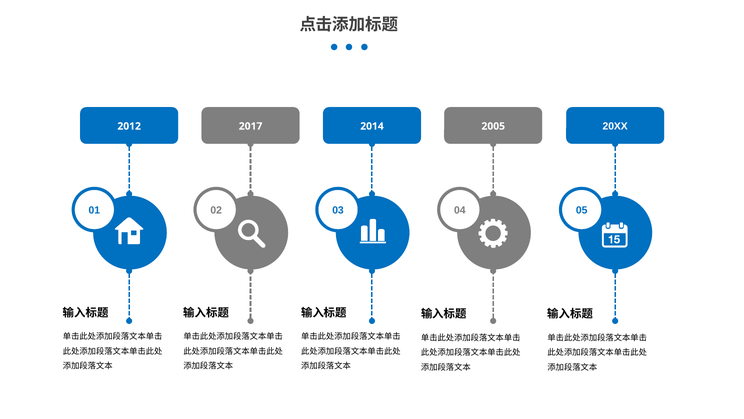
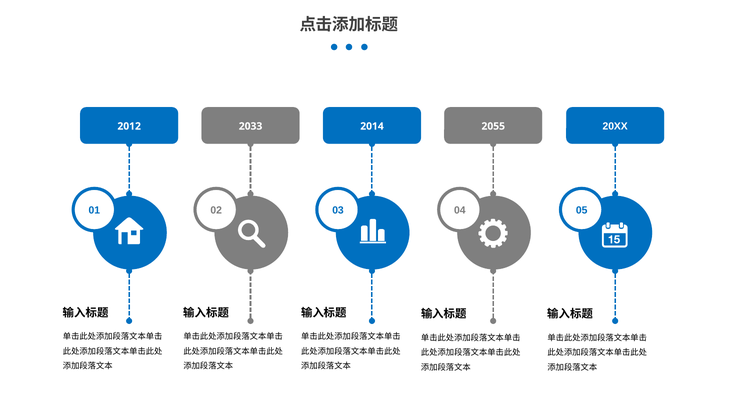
2017: 2017 -> 2033
2005: 2005 -> 2055
